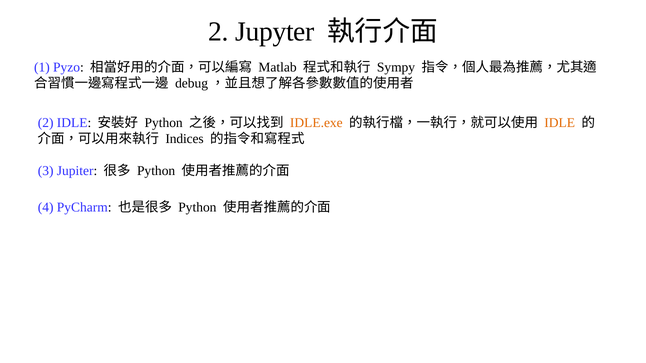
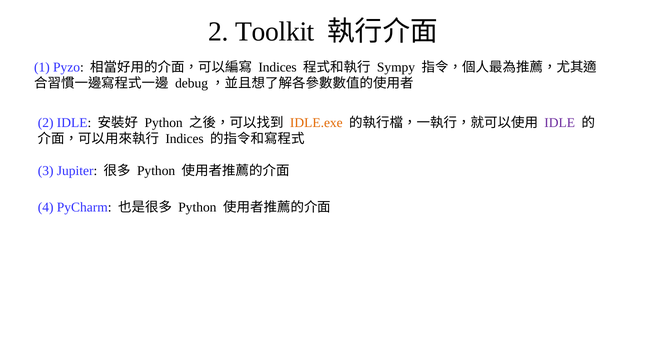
Jupyter: Jupyter -> Toolkit
Matlab at (278, 67): Matlab -> Indices
IDLE at (560, 123) colour: orange -> purple
